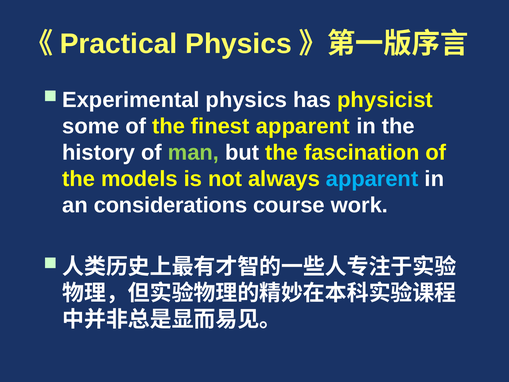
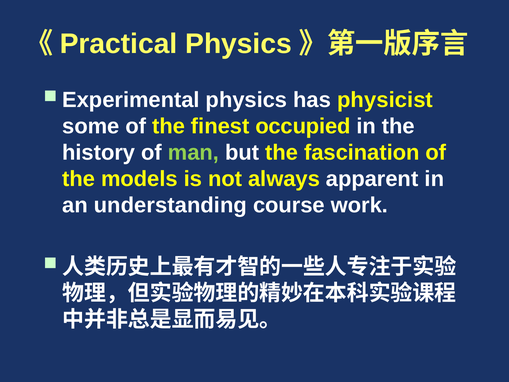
finest apparent: apparent -> occupied
apparent at (372, 179) colour: light blue -> white
considerations: considerations -> understanding
